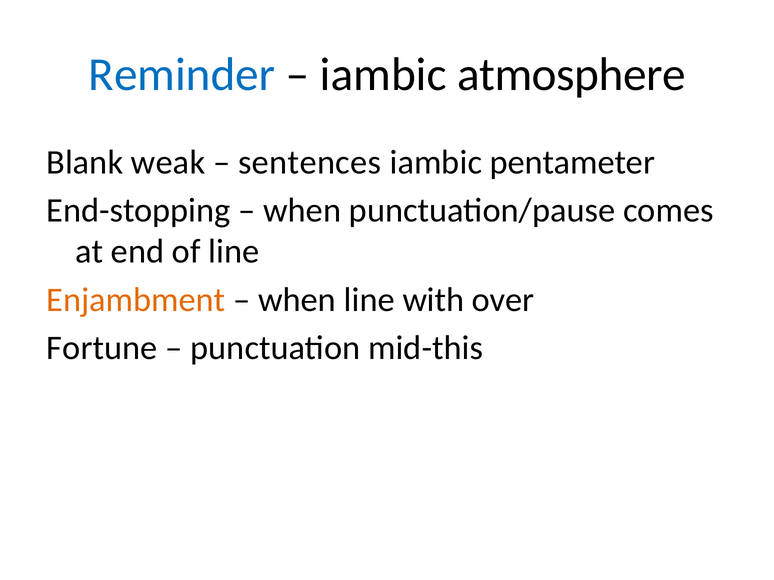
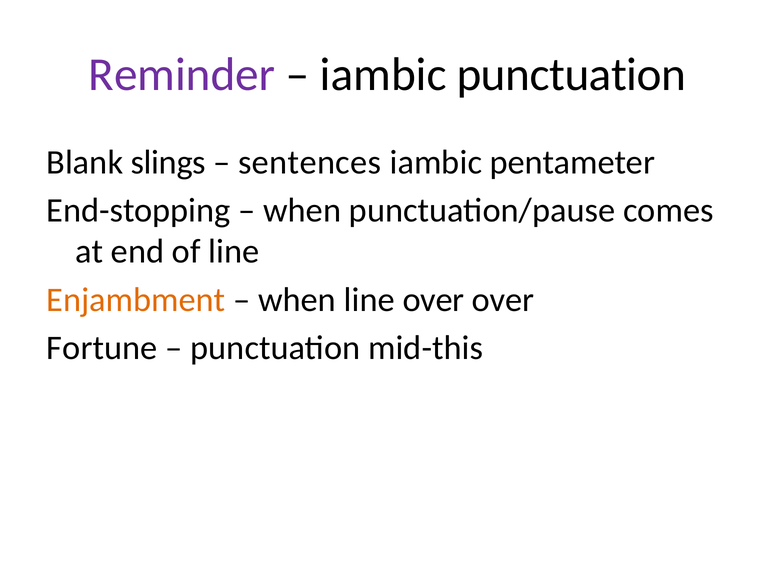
Reminder colour: blue -> purple
iambic atmosphere: atmosphere -> punctuation
weak: weak -> slings
line with: with -> over
